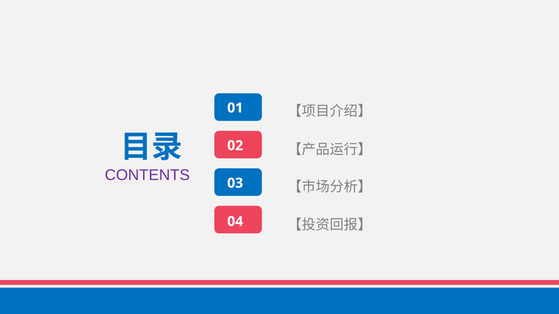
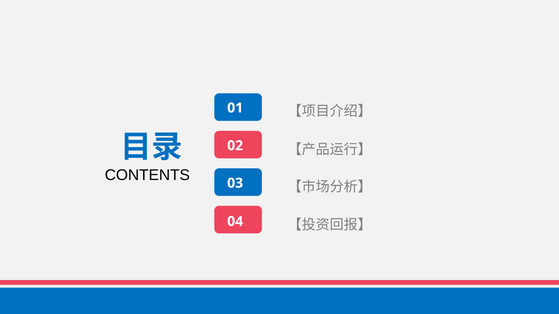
CONTENTS colour: purple -> black
